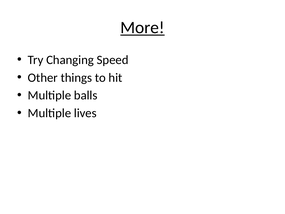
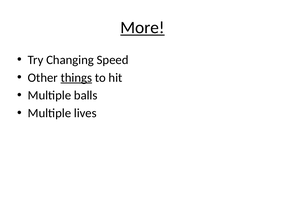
things underline: none -> present
